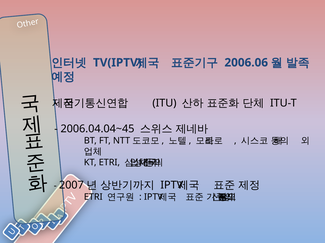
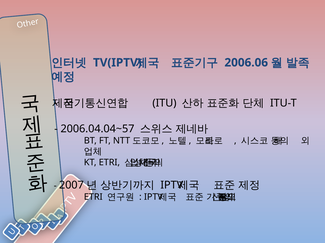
2006.04.04~45: 2006.04.04~45 -> 2006.04.04~57
